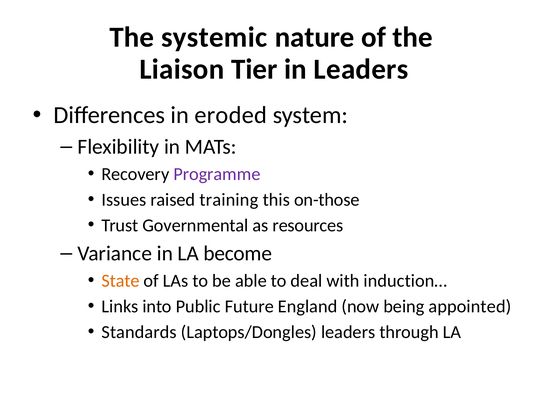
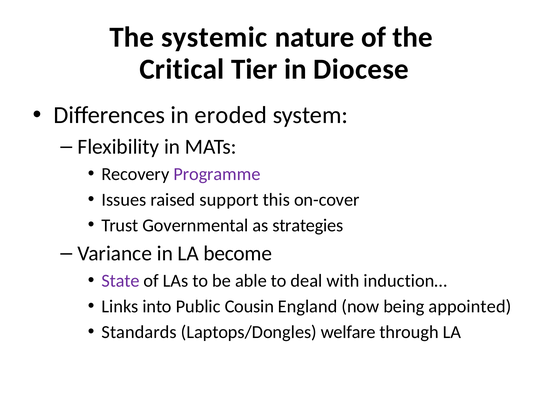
Liaison: Liaison -> Critical
in Leaders: Leaders -> Diocese
training: training -> support
on-those: on-those -> on-cover
resources: resources -> strategies
State colour: orange -> purple
Future: Future -> Cousin
Laptops/Dongles leaders: leaders -> welfare
